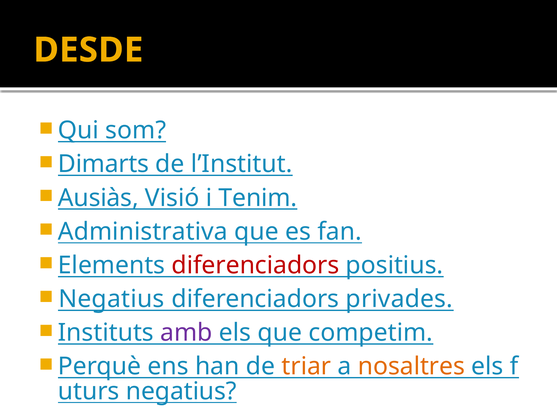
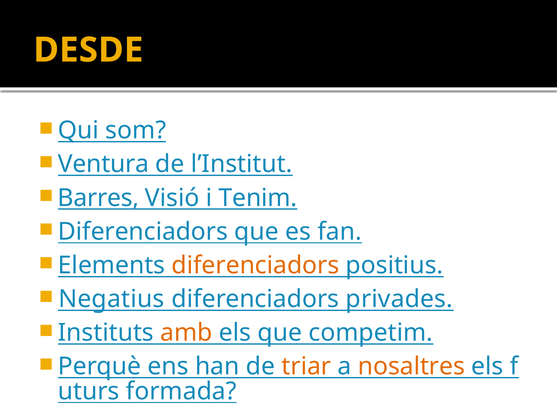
Dimarts: Dimarts -> Ventura
Ausiàs: Ausiàs -> Barres
Administrativa at (143, 231): Administrativa -> Diferenciadors
diferenciadors at (255, 265) colour: red -> orange
amb colour: purple -> orange
negatius at (181, 391): negatius -> formada
